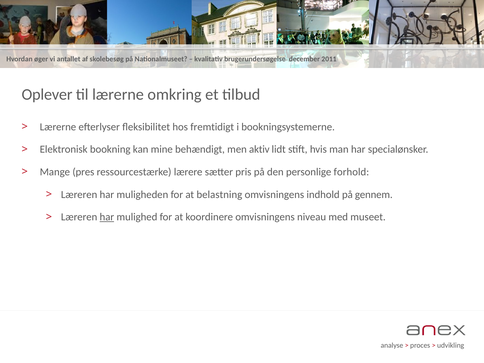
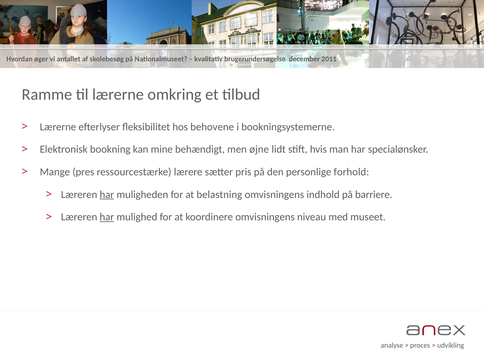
Oplever: Oplever -> Ramme
fremtidigt: fremtidigt -> behovene
aktiv: aktiv -> øjne
har at (107, 194) underline: none -> present
gennem: gennem -> barriere
